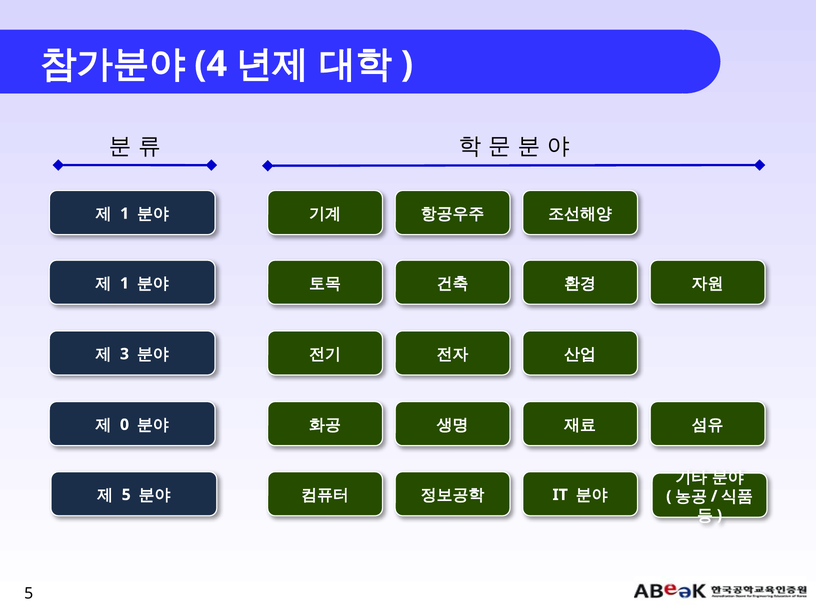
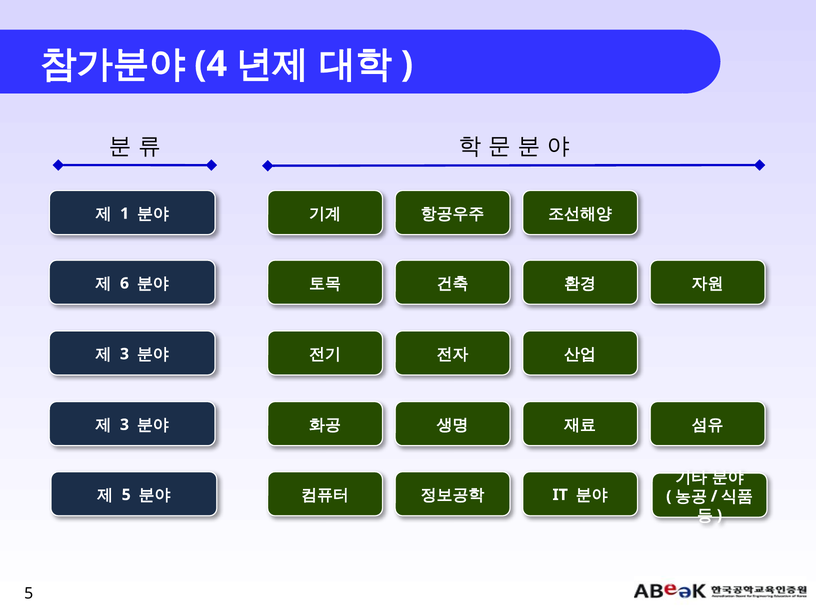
1 at (124, 283): 1 -> 6
0 at (124, 425): 0 -> 3
